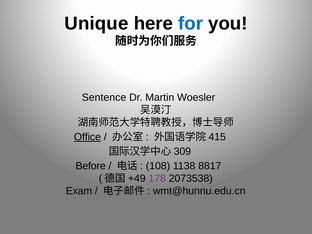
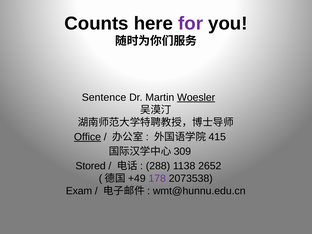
Unique: Unique -> Counts
for colour: blue -> purple
Woesler underline: none -> present
Before: Before -> Stored
108: 108 -> 288
8817: 8817 -> 2652
